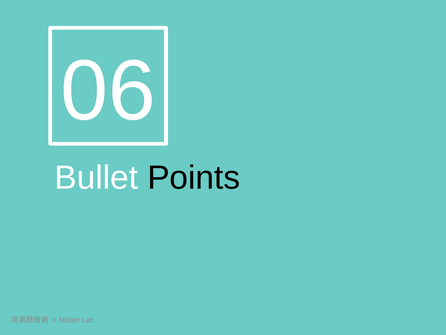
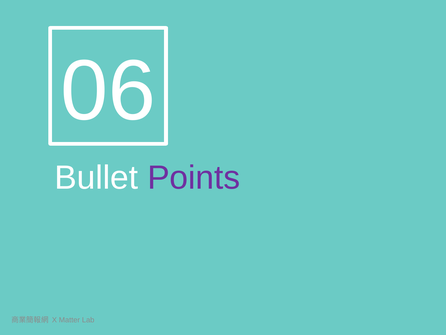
Points colour: black -> purple
